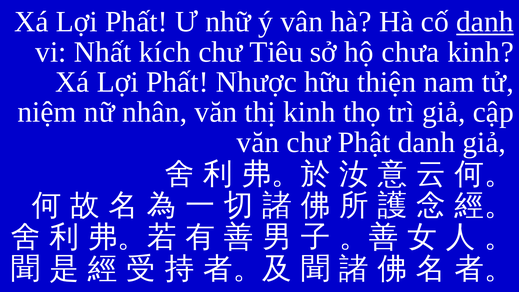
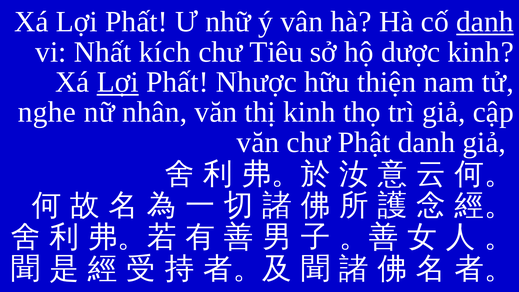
chưa: chưa -> dược
Lợi at (118, 82) underline: none -> present
niệm: niệm -> nghe
